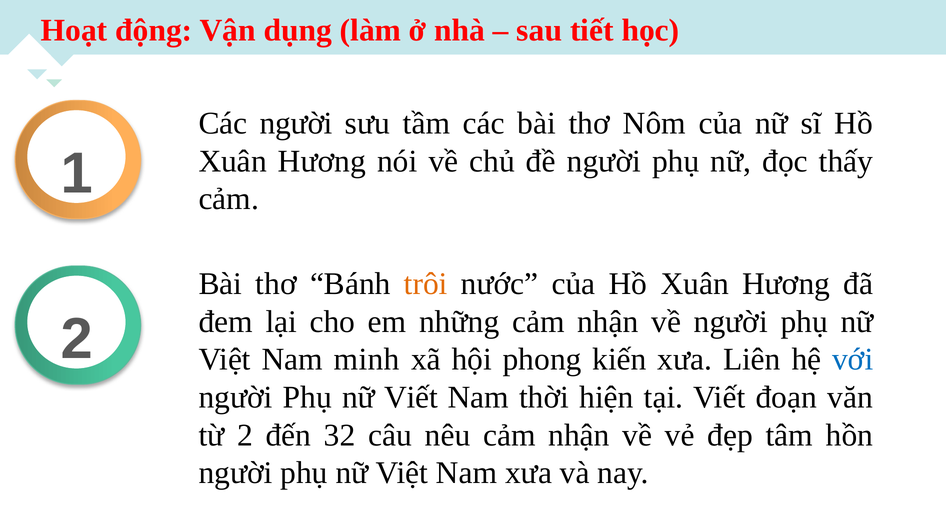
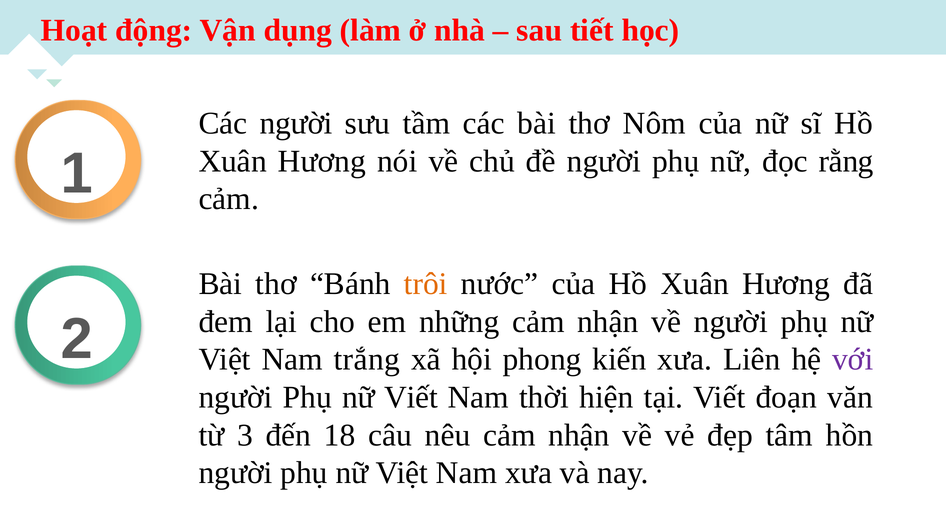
thấy: thấy -> rằng
minh: minh -> trắng
với colour: blue -> purple
từ 2: 2 -> 3
32: 32 -> 18
